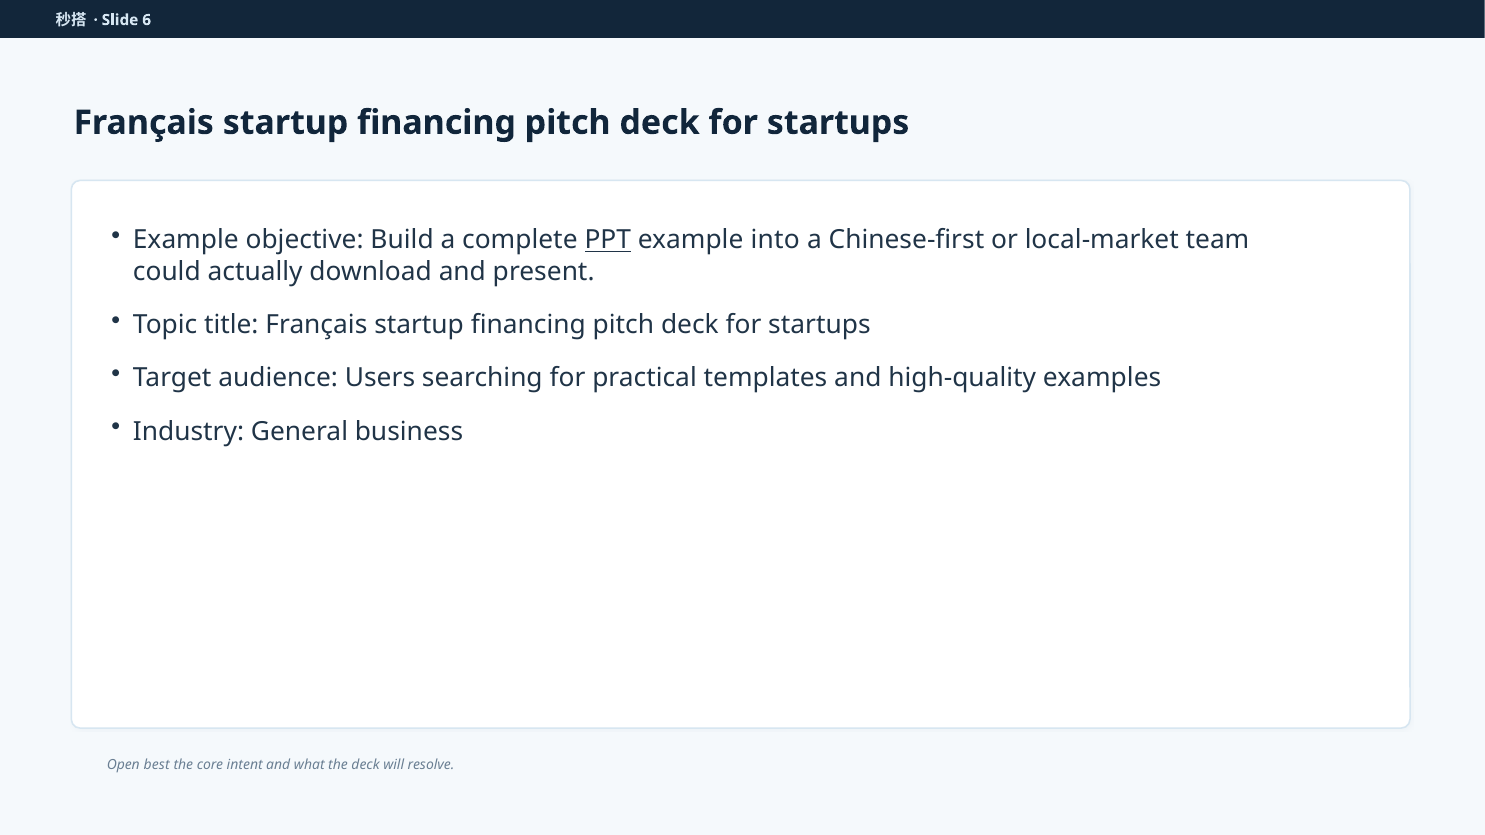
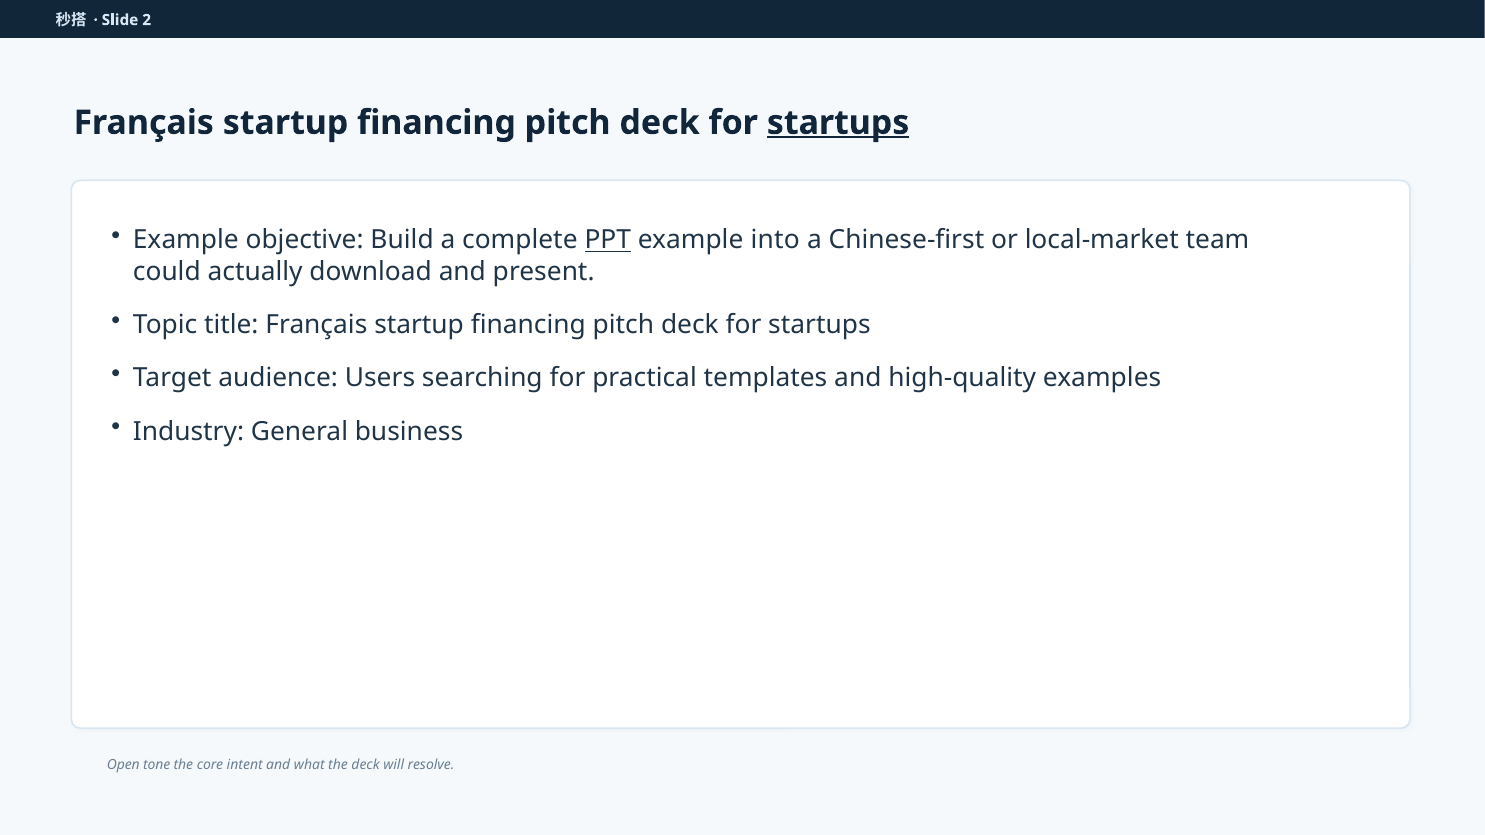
6: 6 -> 2
startups at (838, 123) underline: none -> present
best: best -> tone
